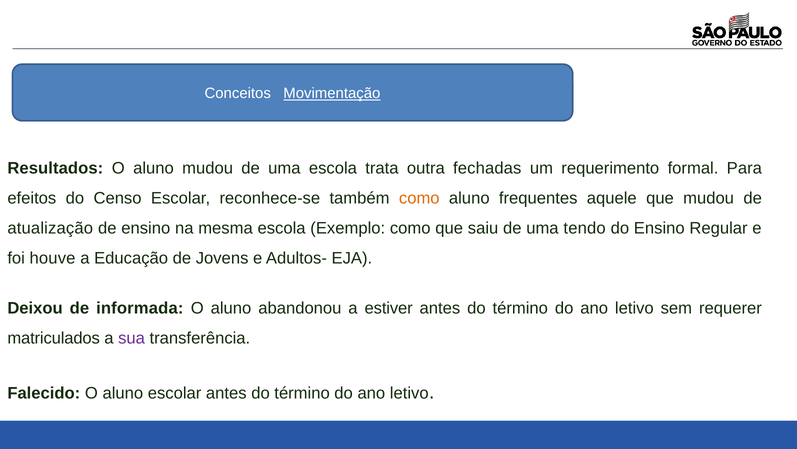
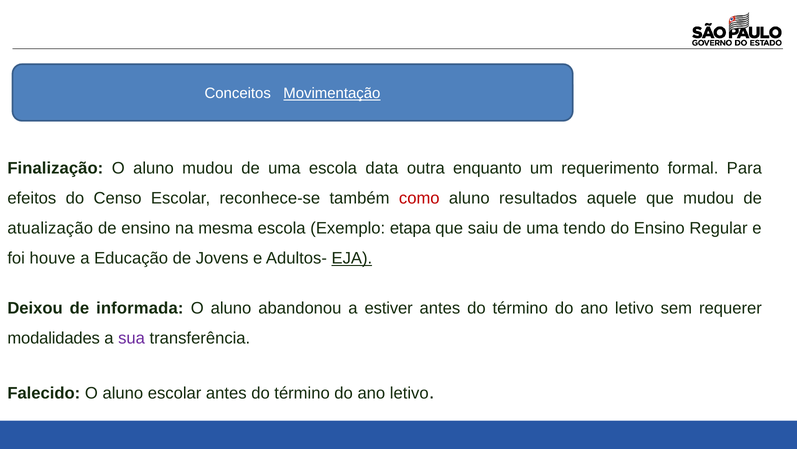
Resultados: Resultados -> Finalização
trata: trata -> data
fechadas: fechadas -> enquanto
como at (419, 198) colour: orange -> red
frequentes: frequentes -> resultados
Exemplo como: como -> etapa
EJA underline: none -> present
matriculados: matriculados -> modalidades
